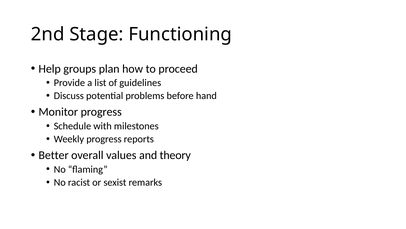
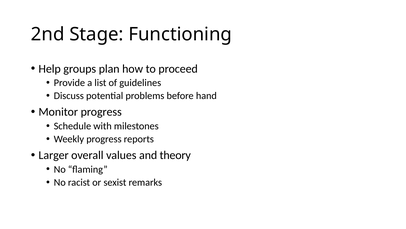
Better: Better -> Larger
